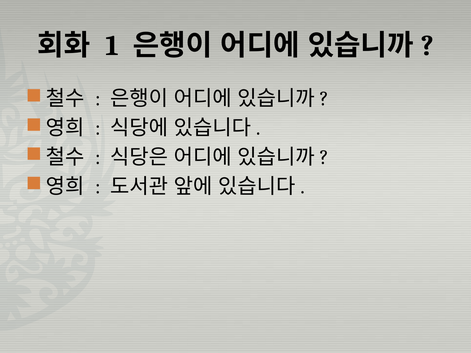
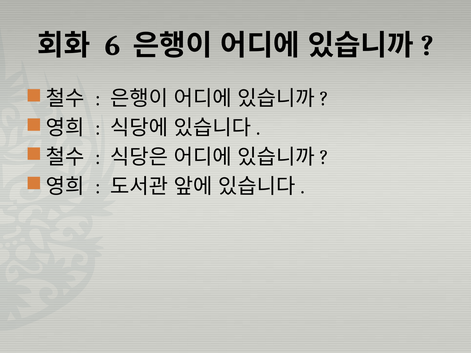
1: 1 -> 6
